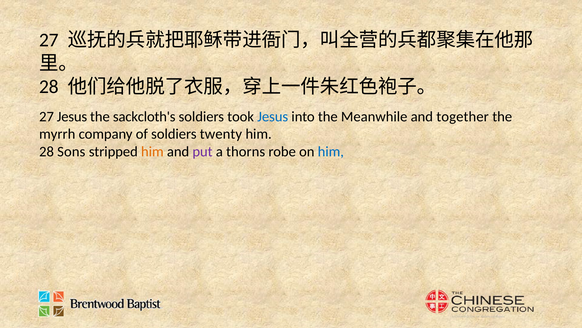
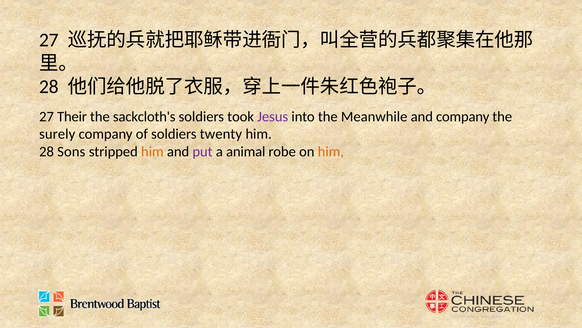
27 Jesus: Jesus -> Their
Jesus at (273, 116) colour: blue -> purple
and together: together -> company
myrrh: myrrh -> surely
thorns: thorns -> animal
him at (331, 151) colour: blue -> orange
